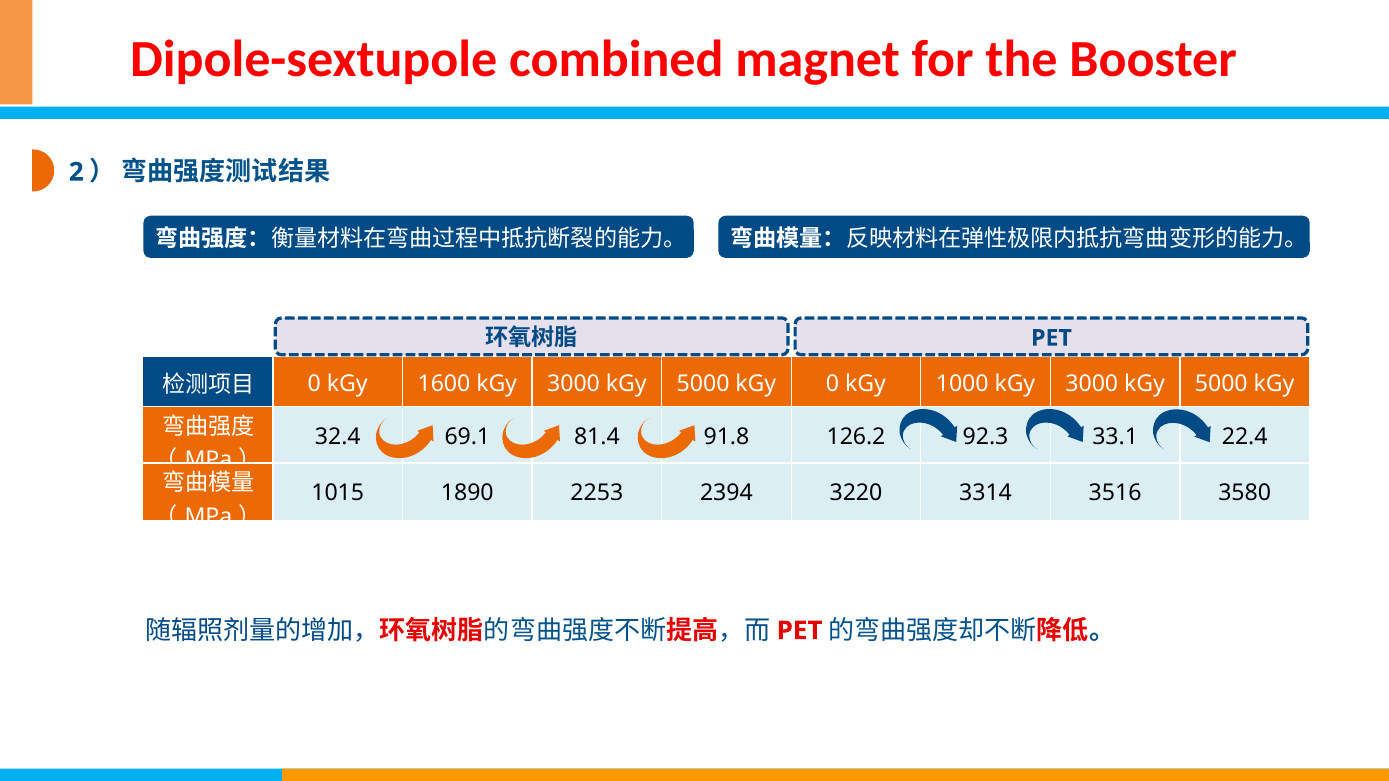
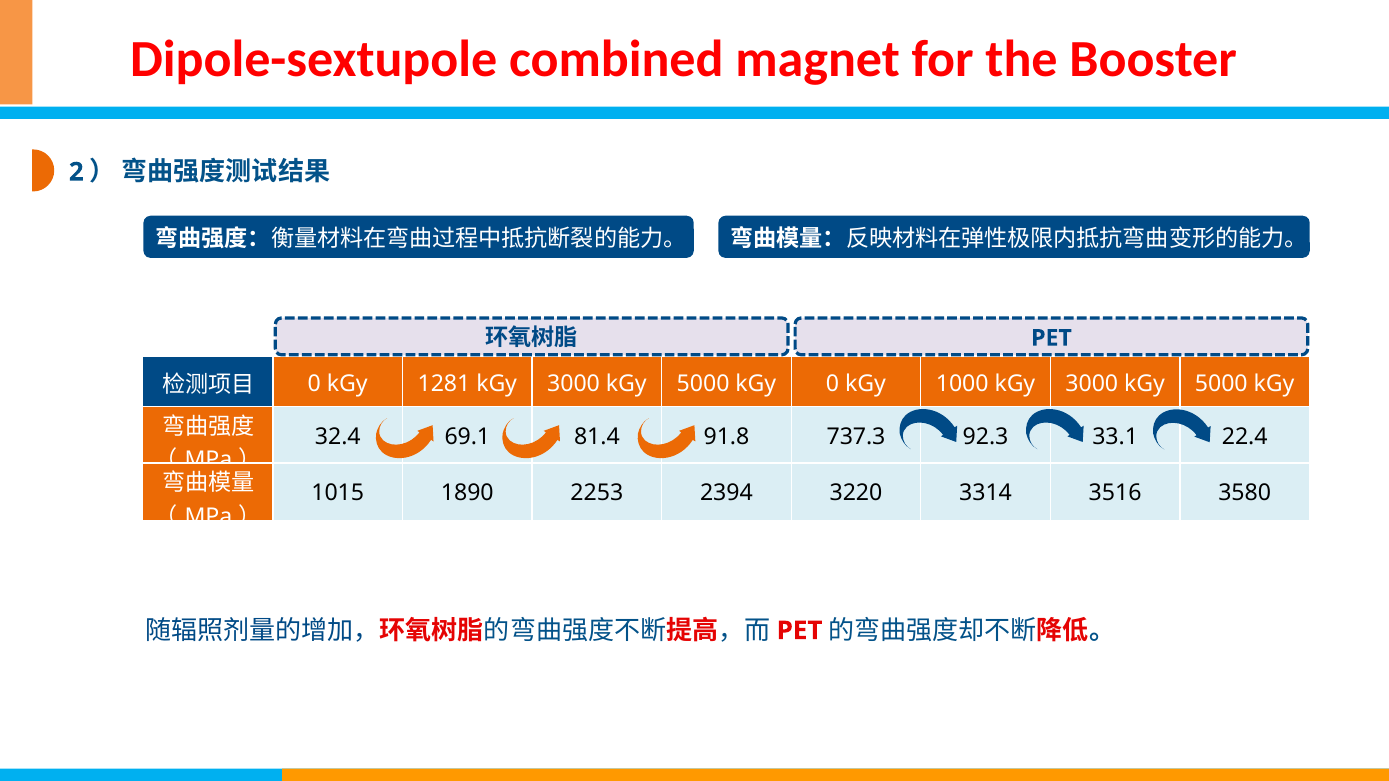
1600: 1600 -> 1281
126.2: 126.2 -> 737.3
